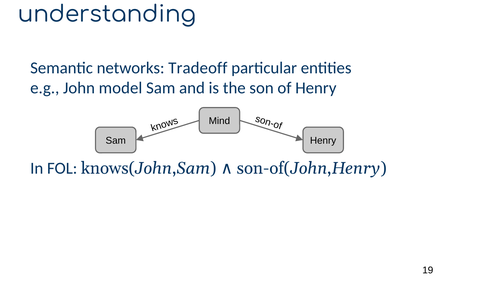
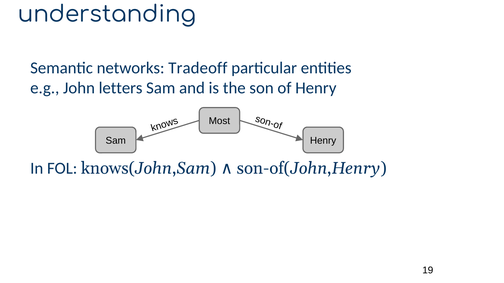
model: model -> letters
Mind: Mind -> Most
